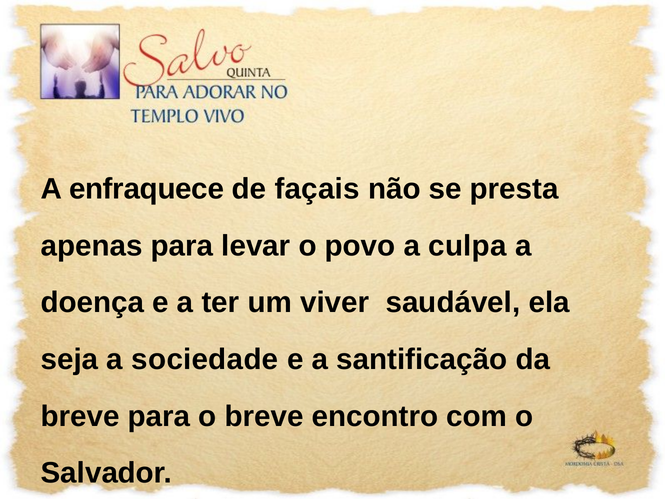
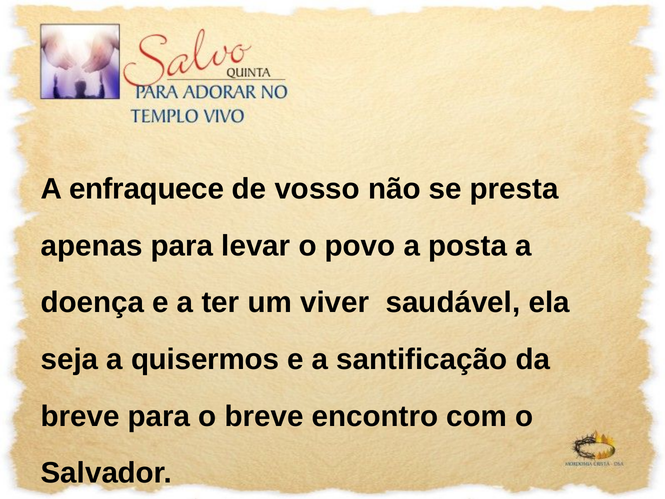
façais: façais -> vosso
culpa: culpa -> posta
sociedade: sociedade -> quisermos
